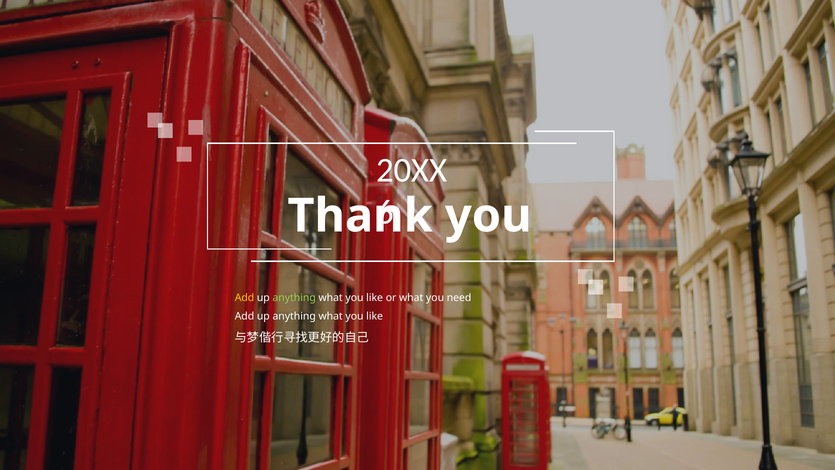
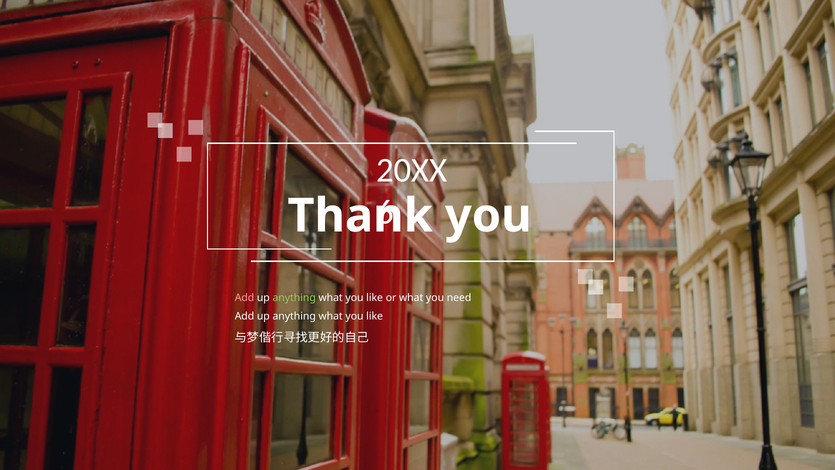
Add at (245, 298) colour: yellow -> pink
